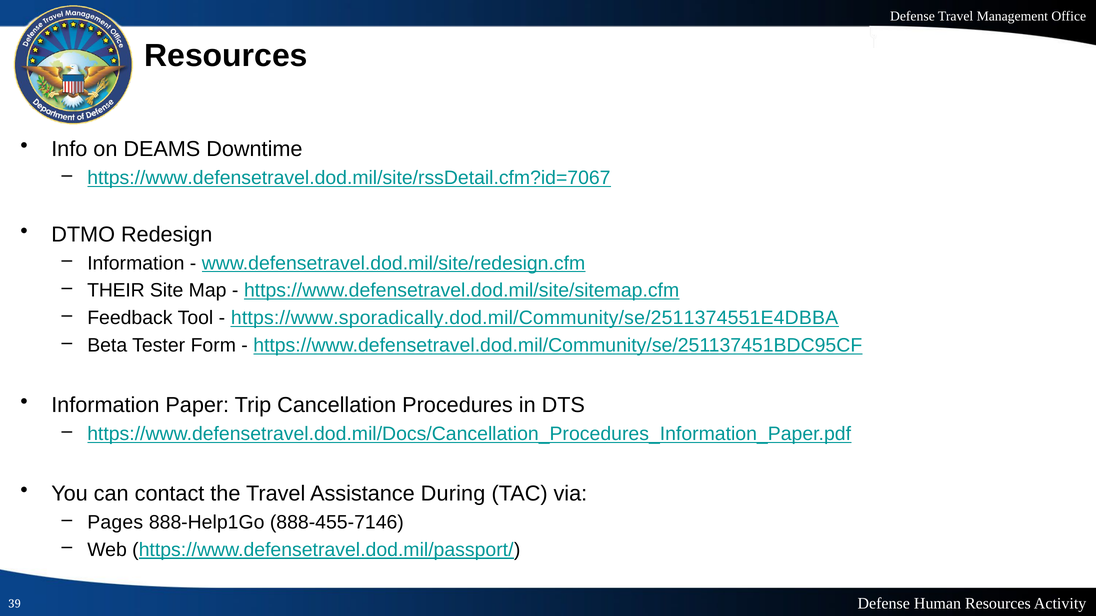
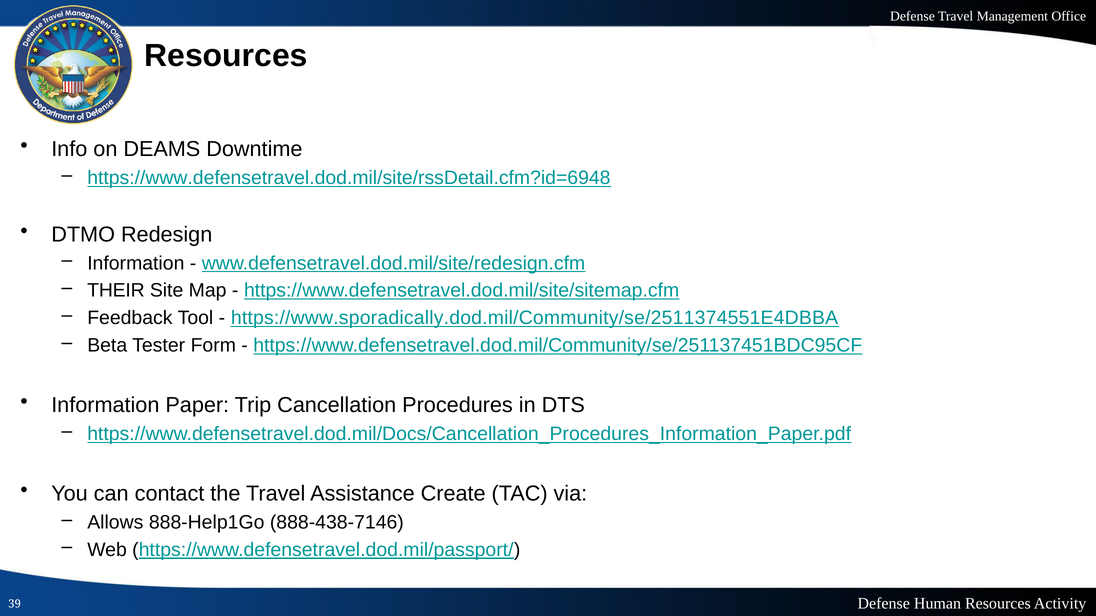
https://www.defensetravel.dod.mil/site/rssDetail.cfm?id=7067: https://www.defensetravel.dod.mil/site/rssDetail.cfm?id=7067 -> https://www.defensetravel.dod.mil/site/rssDetail.cfm?id=6948
During: During -> Create
Pages: Pages -> Allows
888-455-7146: 888-455-7146 -> 888-438-7146
